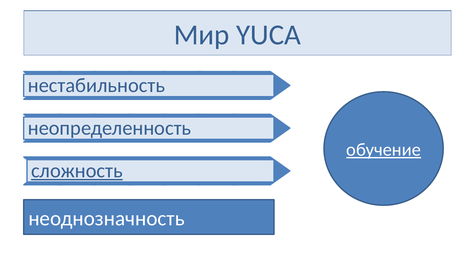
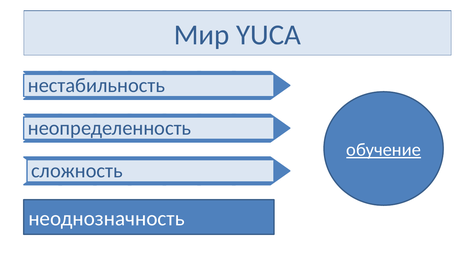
сложность underline: present -> none
